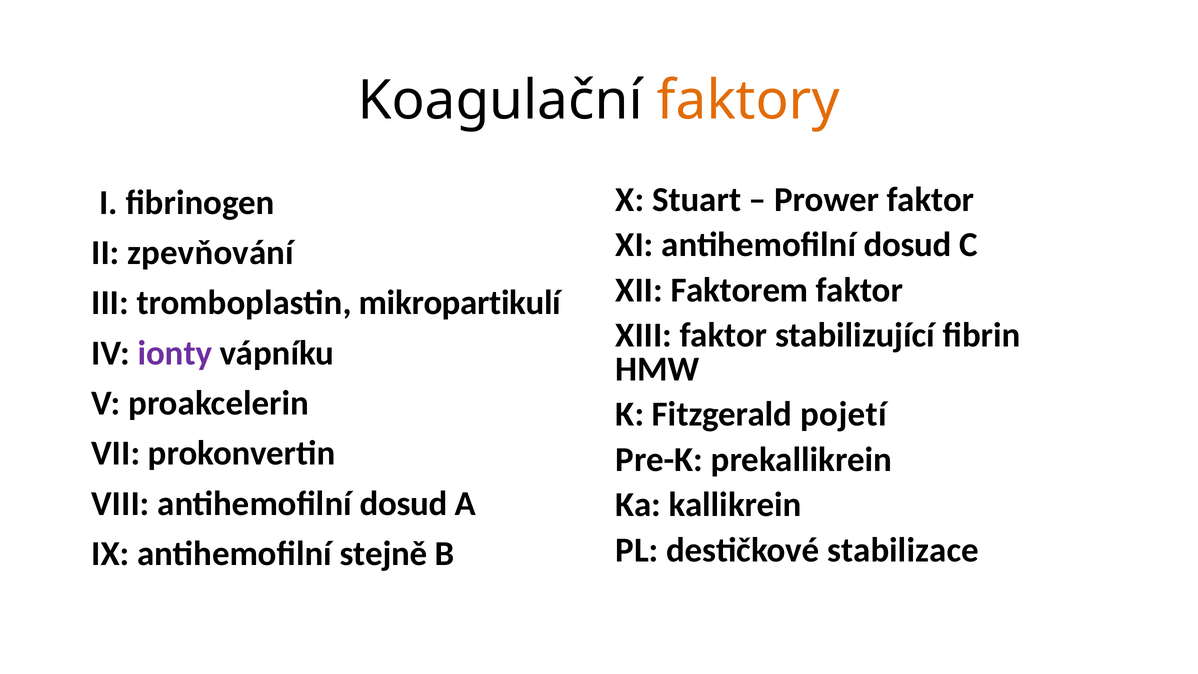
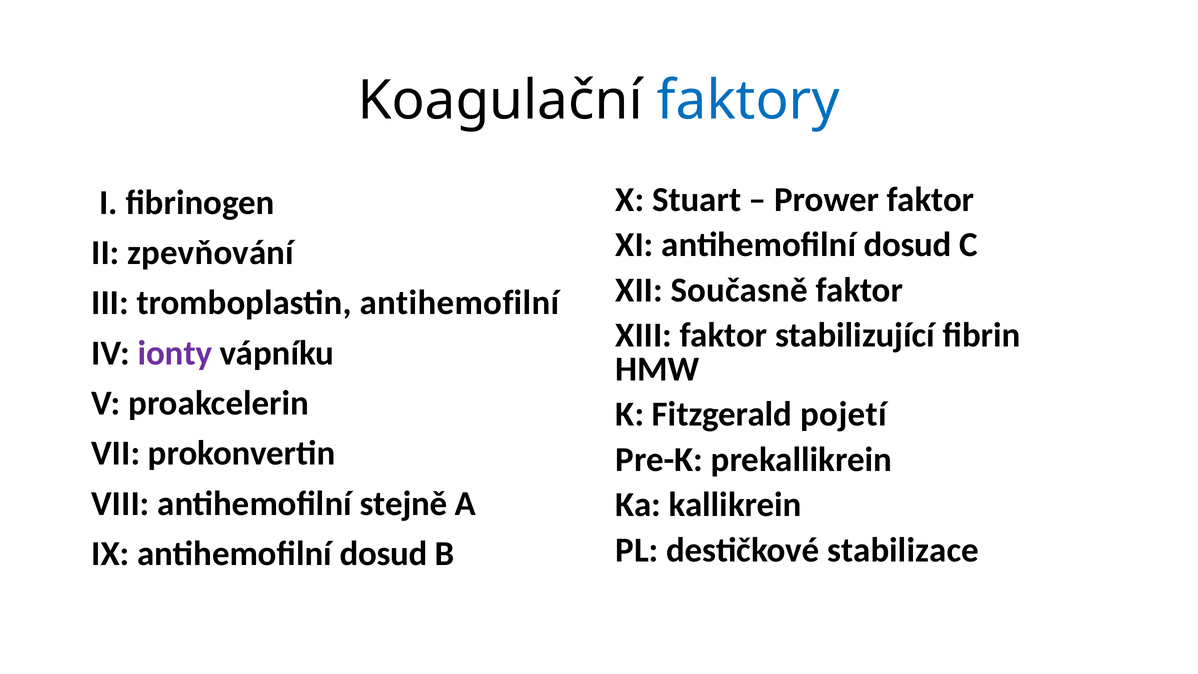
faktory colour: orange -> blue
Faktorem: Faktorem -> Současně
tromboplastin mikropartikulí: mikropartikulí -> antihemofilní
VIII antihemofilní dosud: dosud -> stejně
IX antihemofilní stejně: stejně -> dosud
